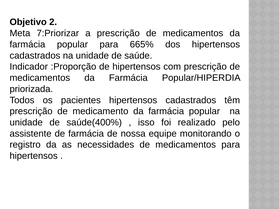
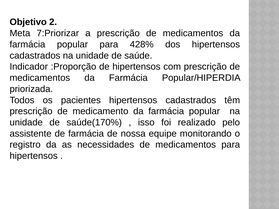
665%: 665% -> 428%
saúde(400%: saúde(400% -> saúde(170%
